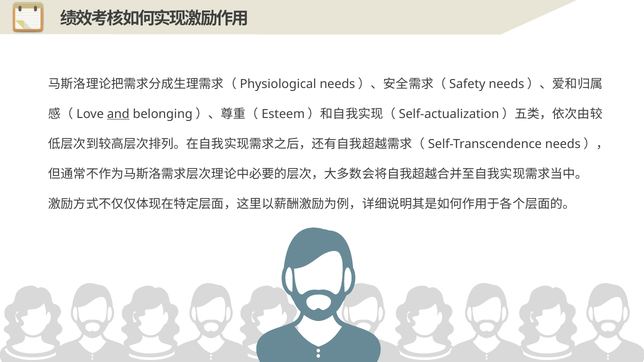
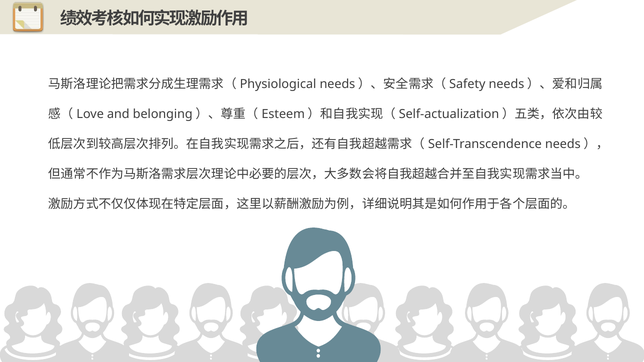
and underline: present -> none
